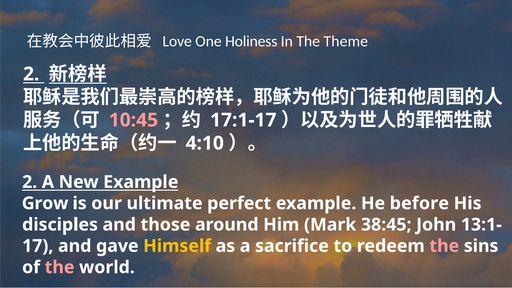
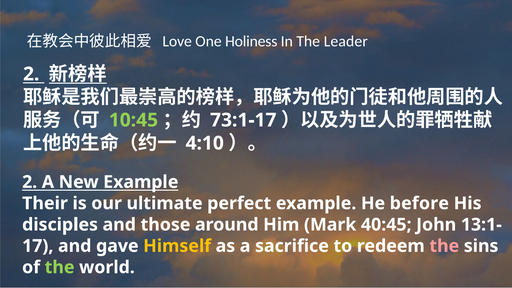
Theme: Theme -> Leader
10:45 colour: pink -> light green
17:1-17: 17:1-17 -> 73:1-17
Grow: Grow -> Their
38:45: 38:45 -> 40:45
the at (60, 267) colour: pink -> light green
